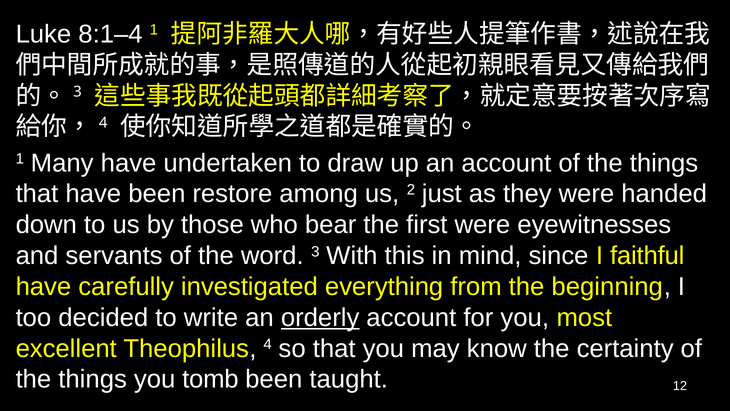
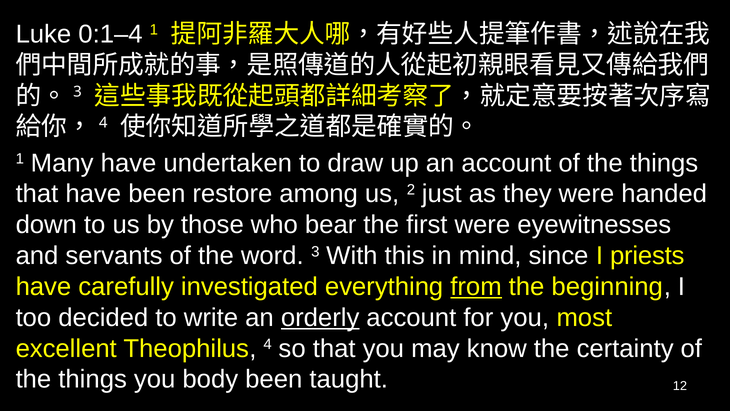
8:1–4: 8:1–4 -> 0:1–4
faithful: faithful -> priests
from underline: none -> present
tomb: tomb -> body
